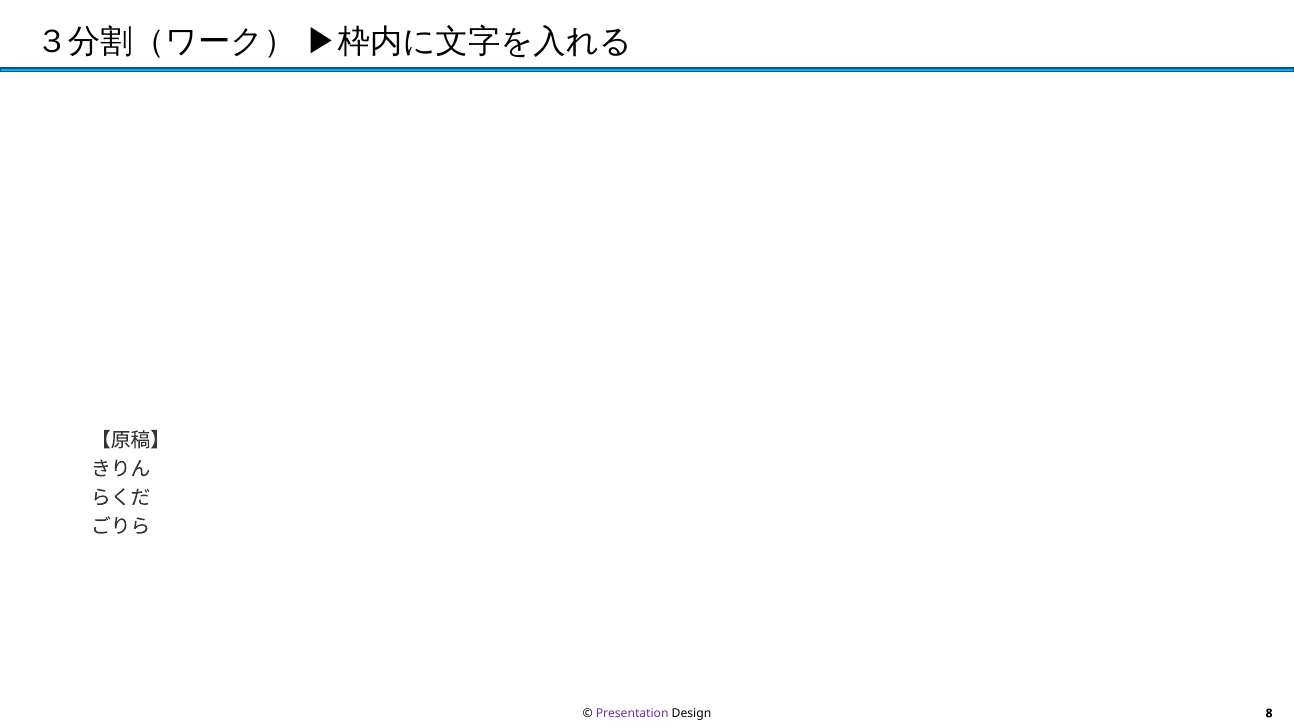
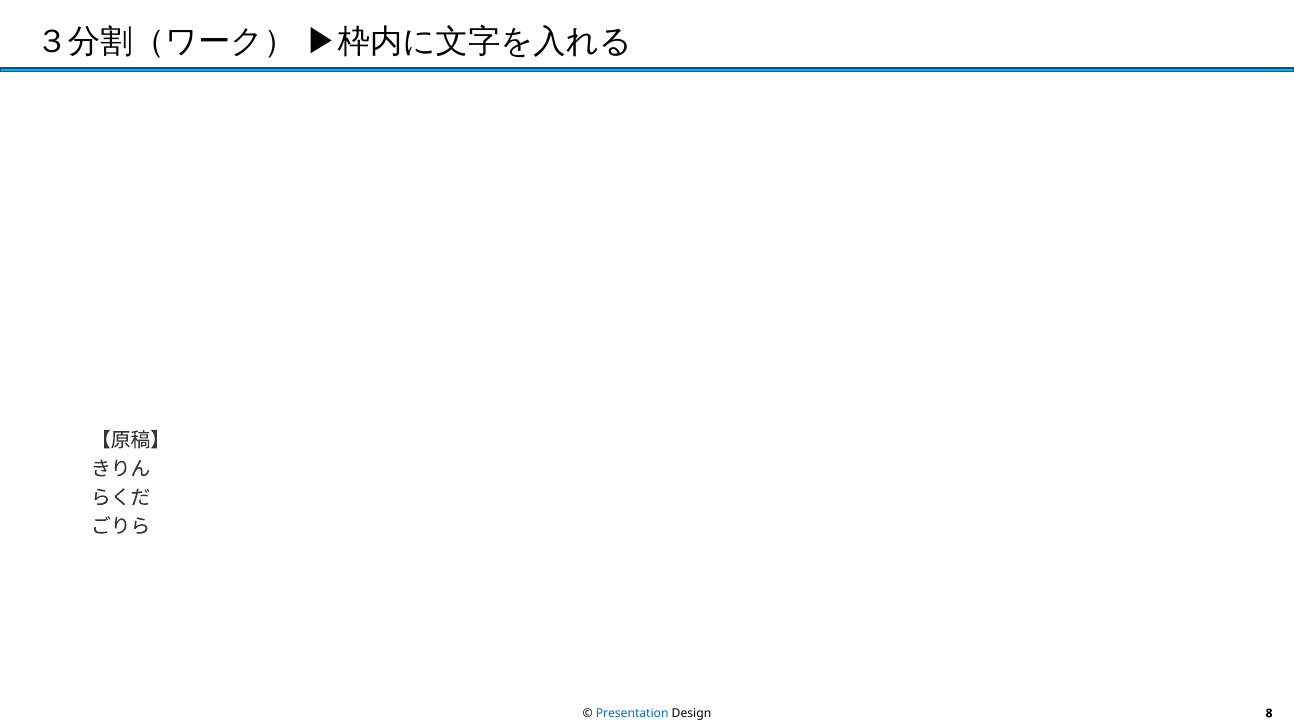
Presentation colour: purple -> blue
